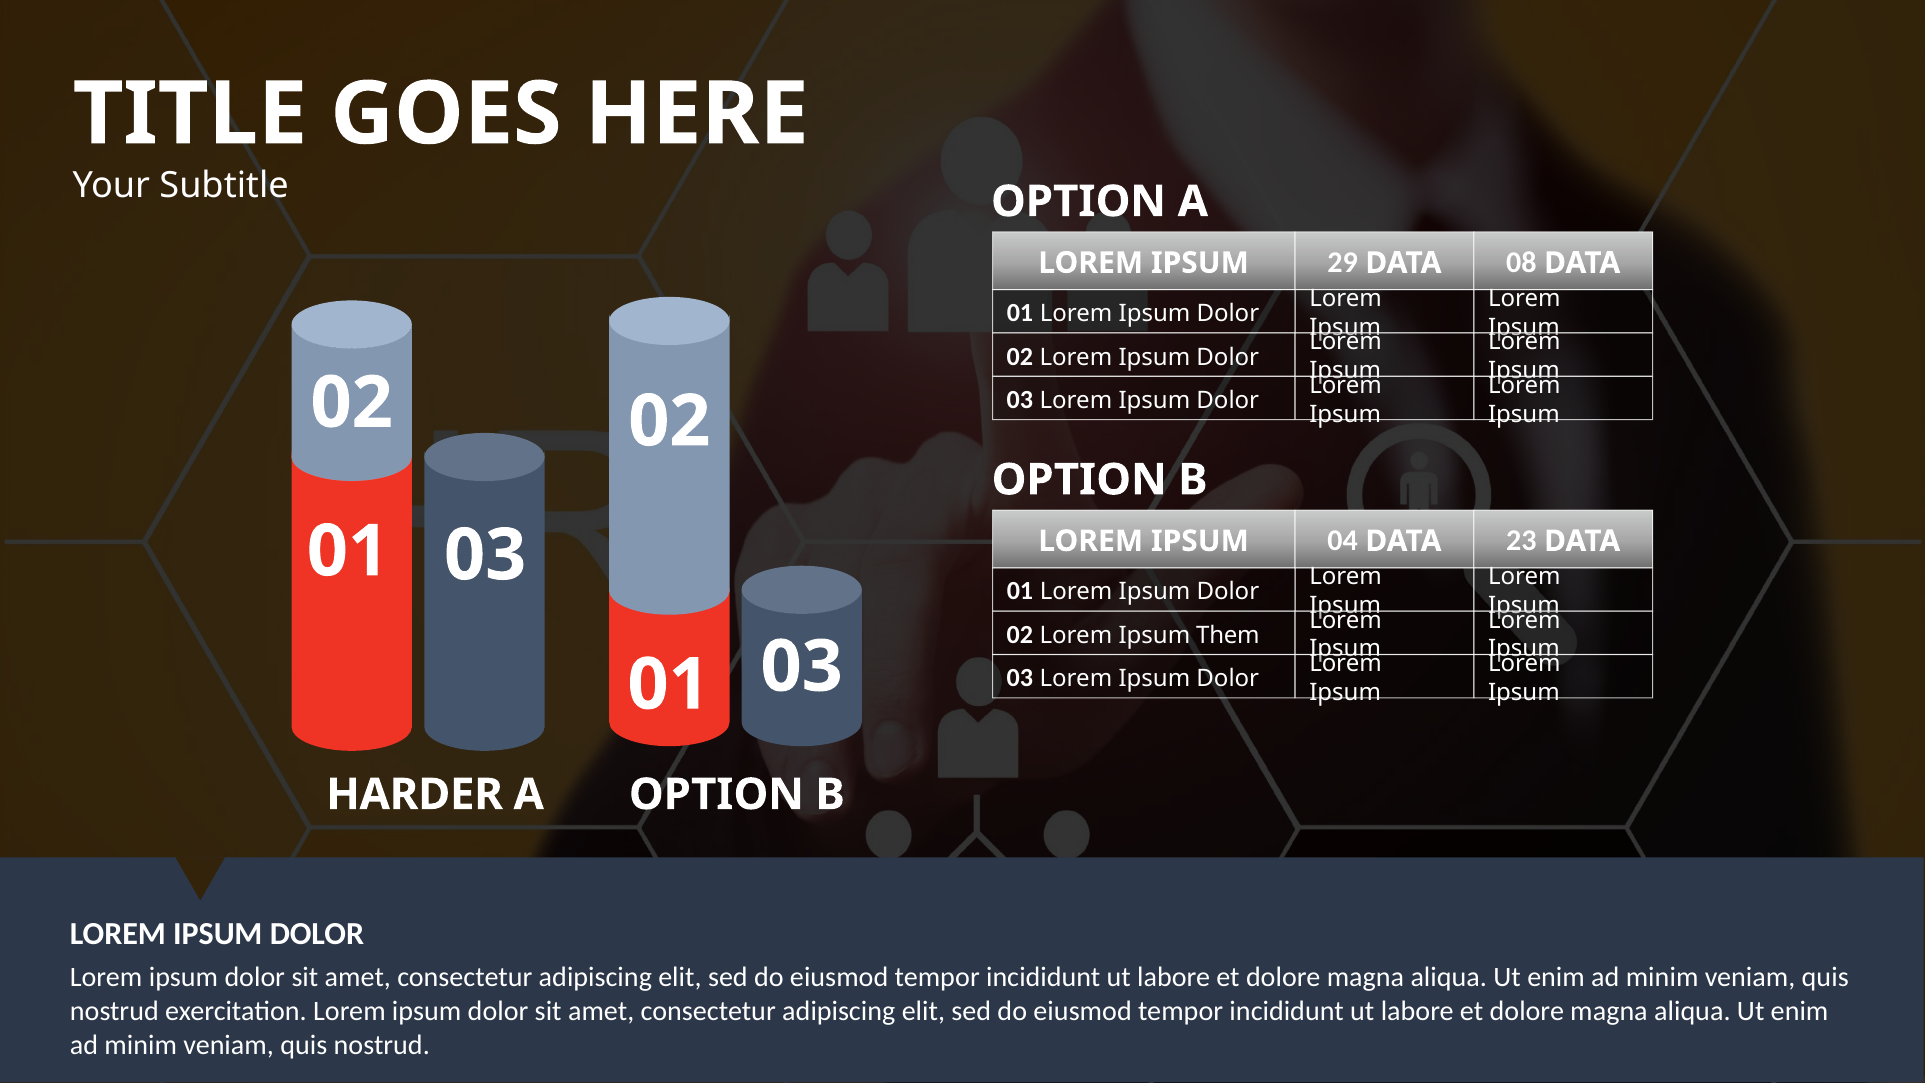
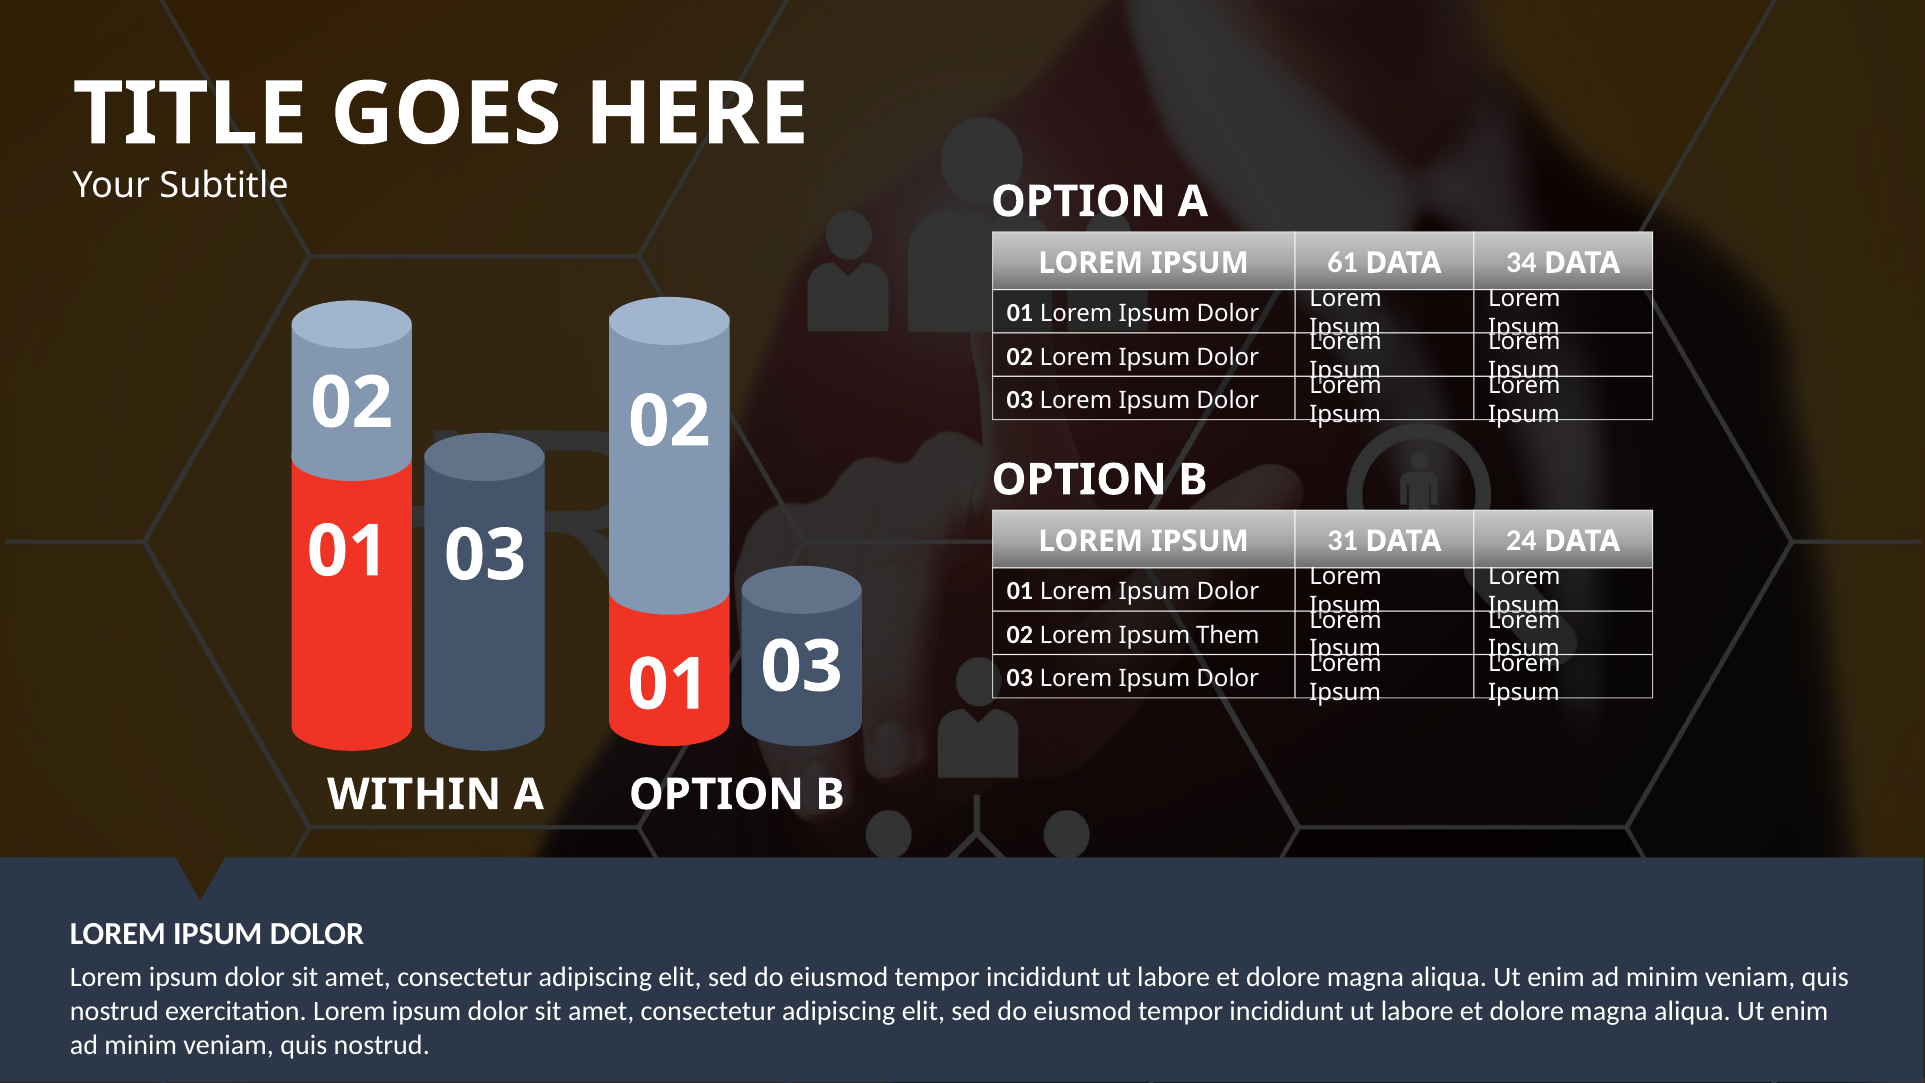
29: 29 -> 61
08: 08 -> 34
04: 04 -> 31
23: 23 -> 24
HARDER: HARDER -> WITHIN
